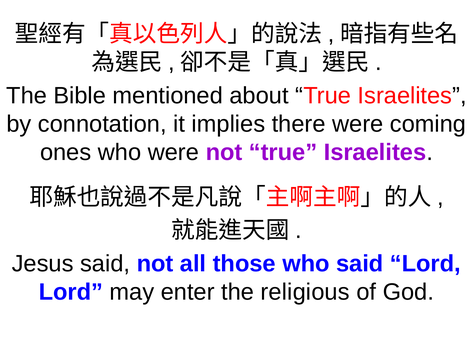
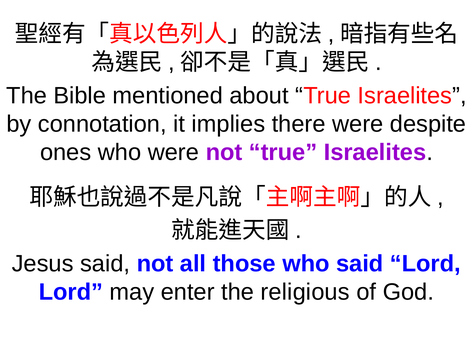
coming: coming -> despite
